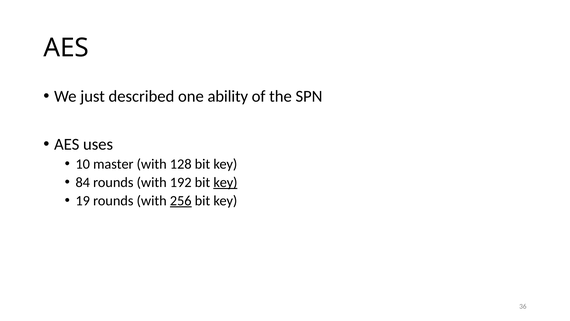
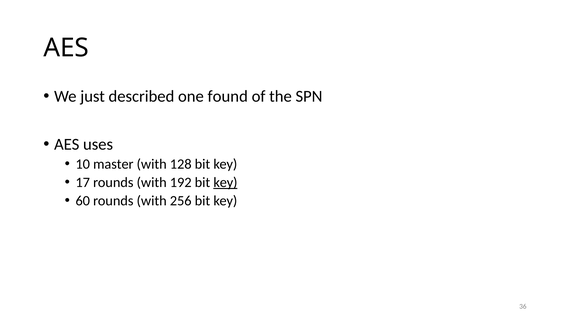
ability: ability -> found
84: 84 -> 17
19: 19 -> 60
256 underline: present -> none
